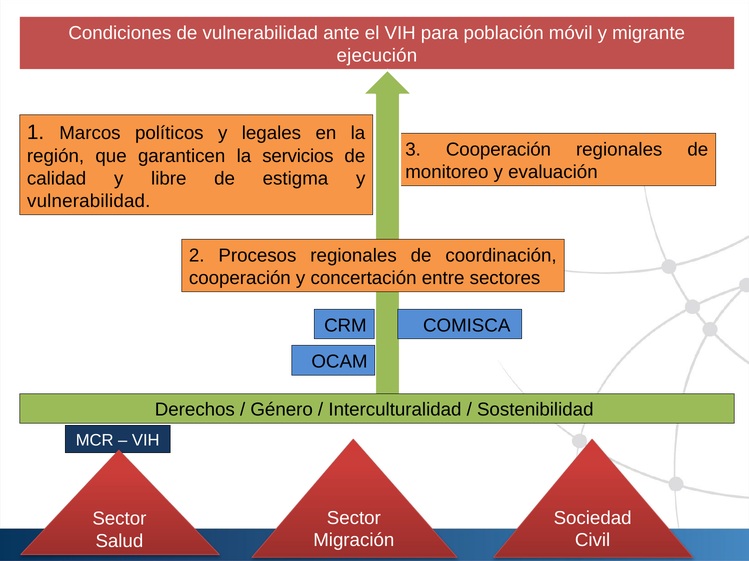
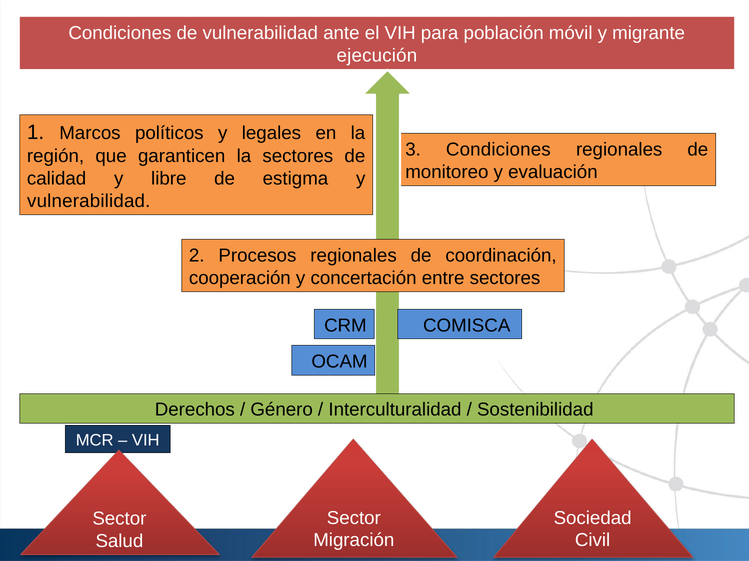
Cooperación at (498, 150): Cooperación -> Condiciones
la servicios: servicios -> sectores
